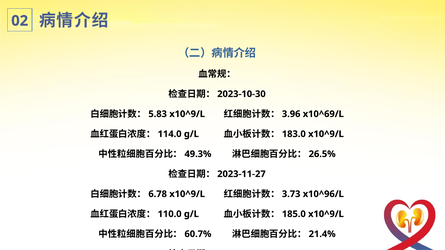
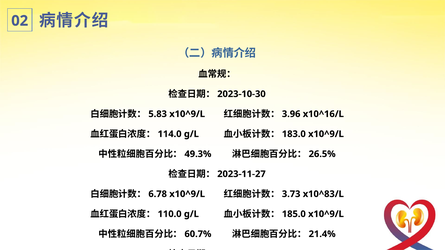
x10^69/L: x10^69/L -> x10^16/L
x10^96/L: x10^96/L -> x10^83/L
